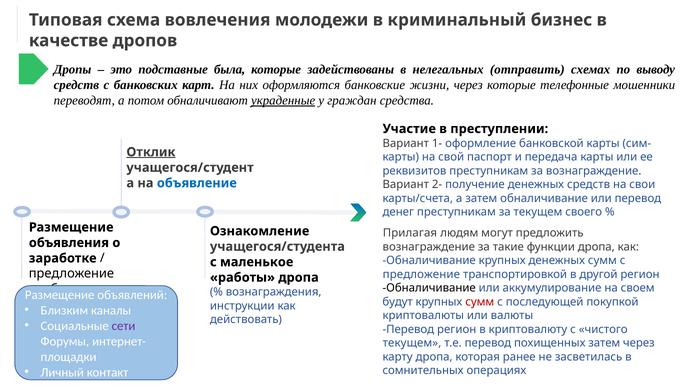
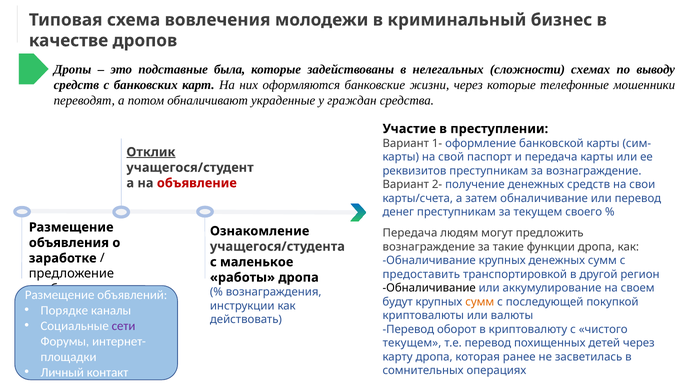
отправить: отправить -> сложности
украденные underline: present -> none
объявление colour: blue -> red
Прилагая at (410, 233): Прилагая -> Передача
предложение at (421, 274): предложение -> предоставить
сумм at (480, 301) colour: red -> orange
Близким: Близким -> Порядке
Перевод регион: регион -> оборот
похищенных затем: затем -> детей
